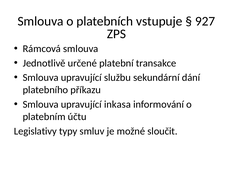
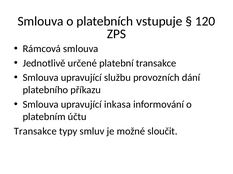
927: 927 -> 120
sekundární: sekundární -> provozních
Legislativy at (35, 132): Legislativy -> Transakce
